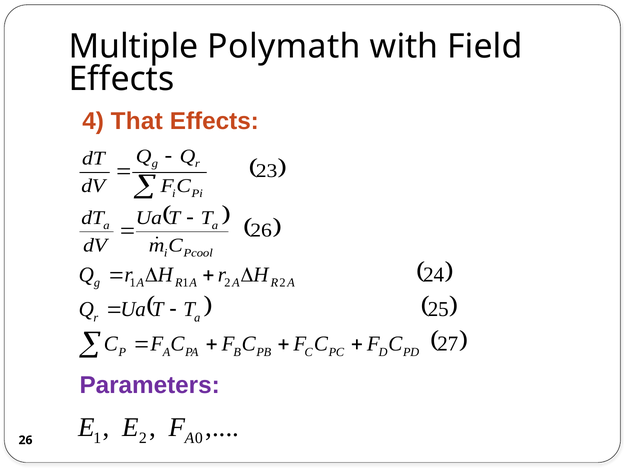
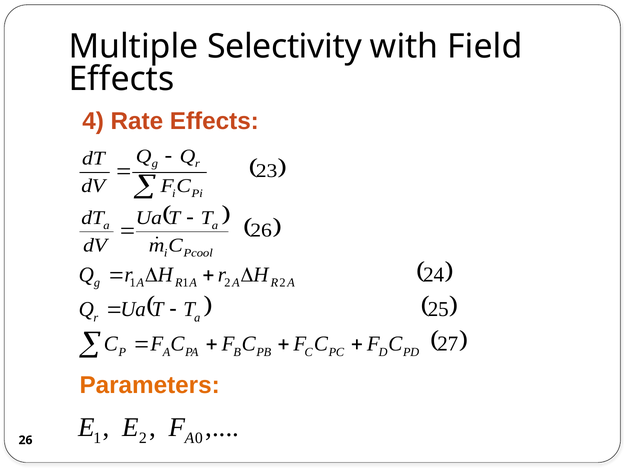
Polymath: Polymath -> Selectivity
That: That -> Rate
Parameters colour: purple -> orange
